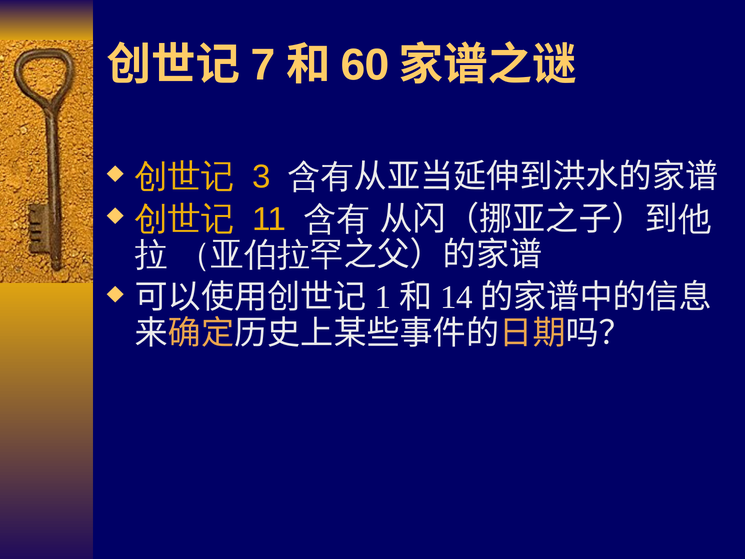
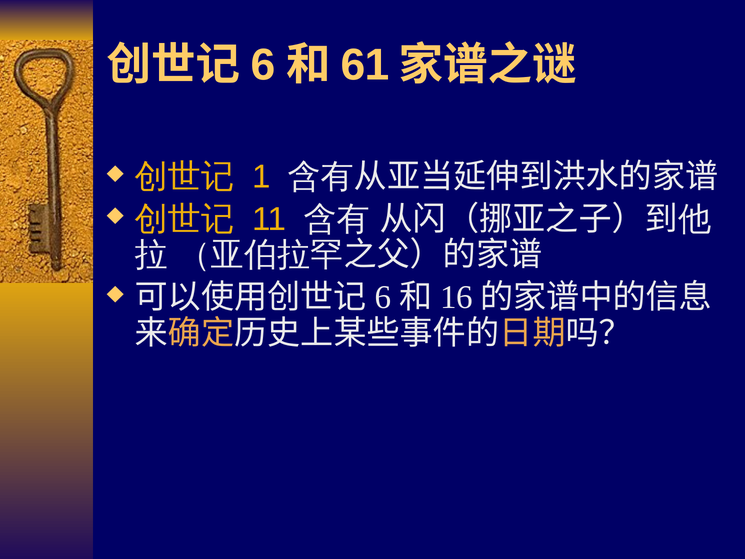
7 at (263, 65): 7 -> 6
60: 60 -> 61
3: 3 -> 1
1 at (383, 297): 1 -> 6
14: 14 -> 16
